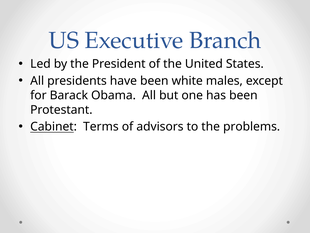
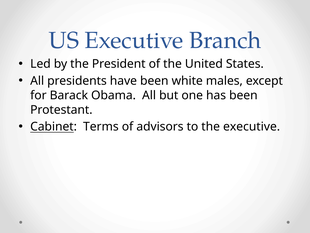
the problems: problems -> executive
